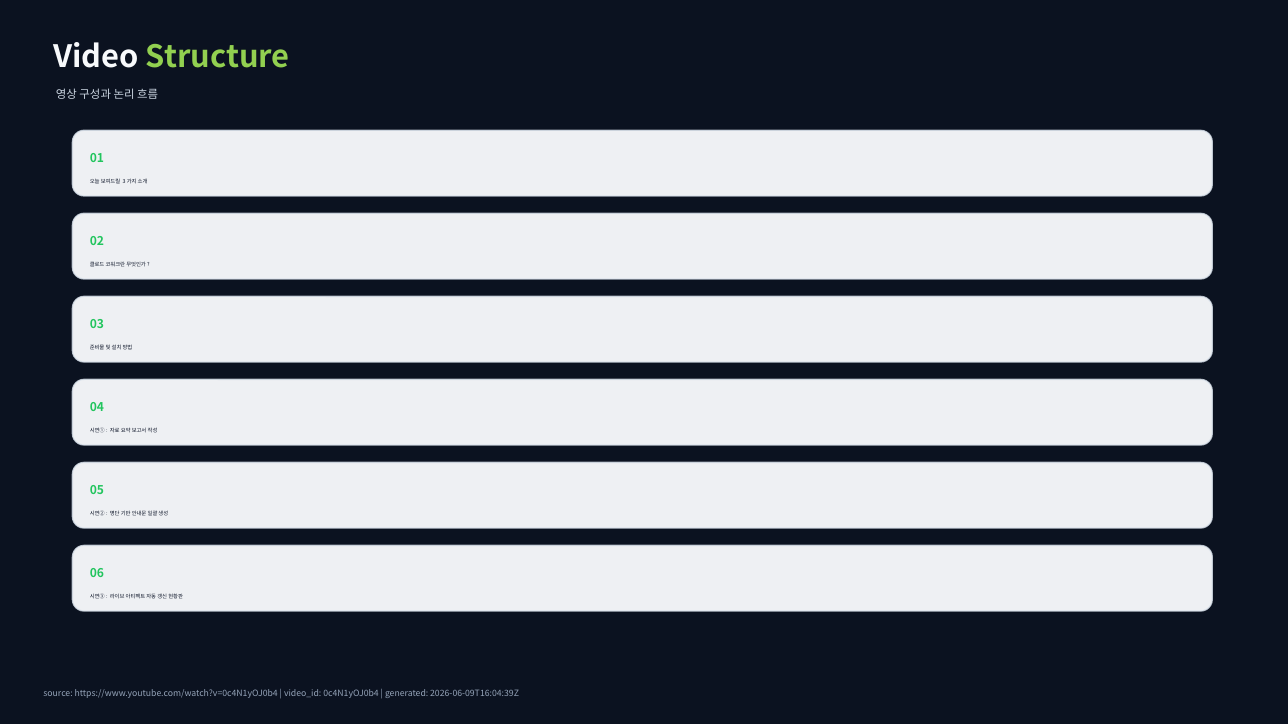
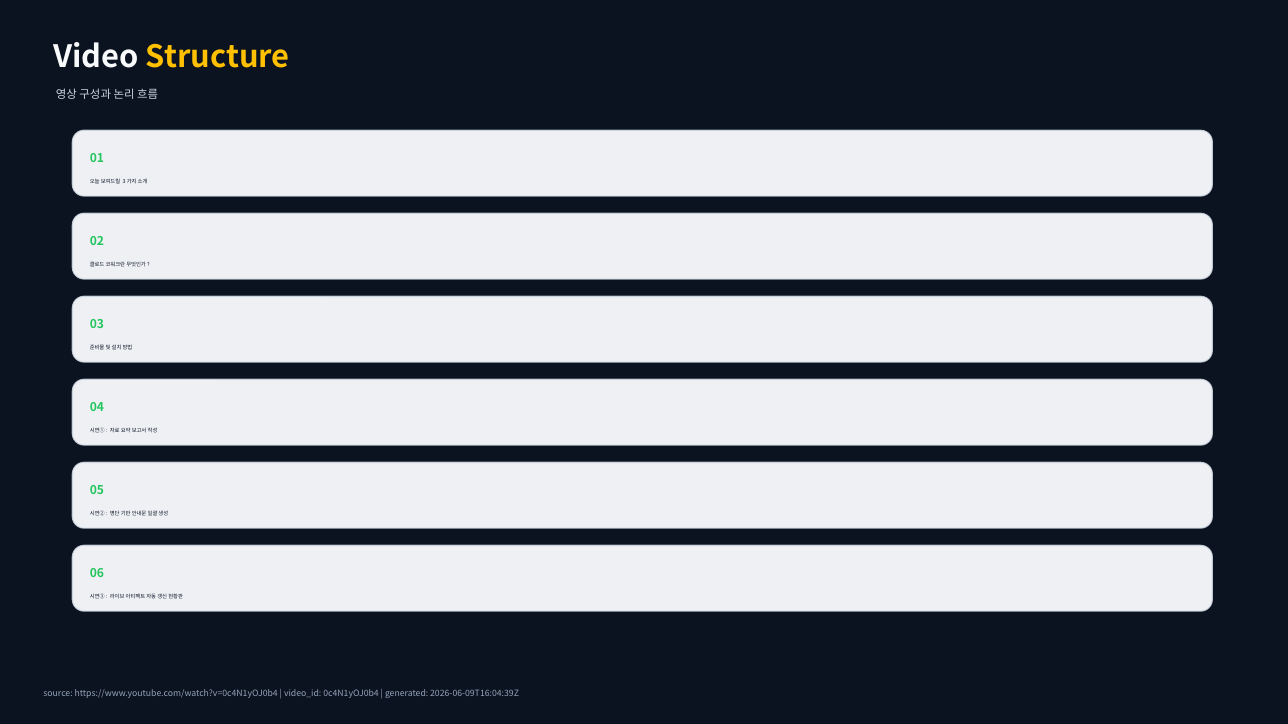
Structure colour: light green -> yellow
